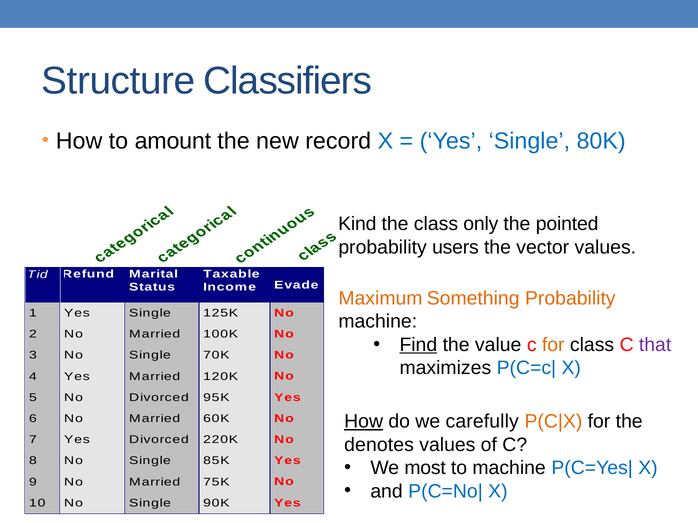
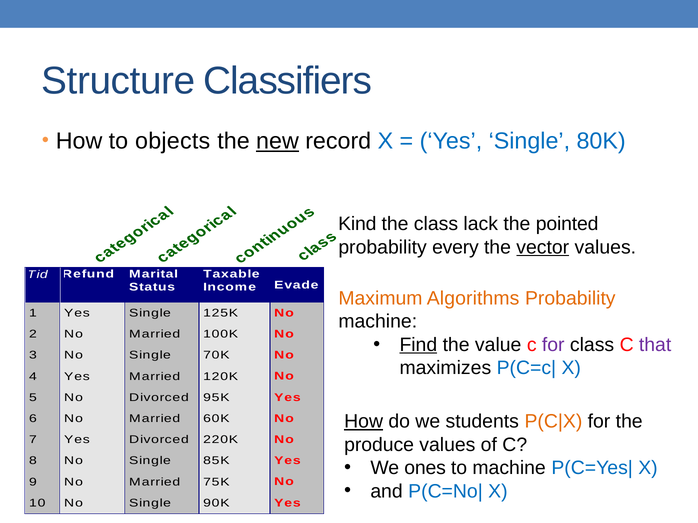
amount: amount -> objects
new underline: none -> present
only: only -> lack
users: users -> every
vector underline: none -> present
Something: Something -> Algorithms
for at (553, 345) colour: orange -> purple
carefully: carefully -> students
denotes: denotes -> produce
most: most -> ones
